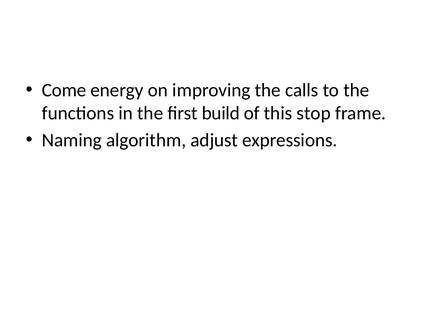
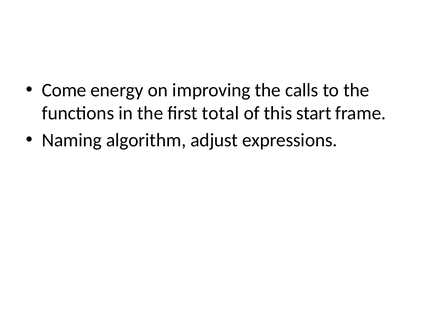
build: build -> total
stop: stop -> start
